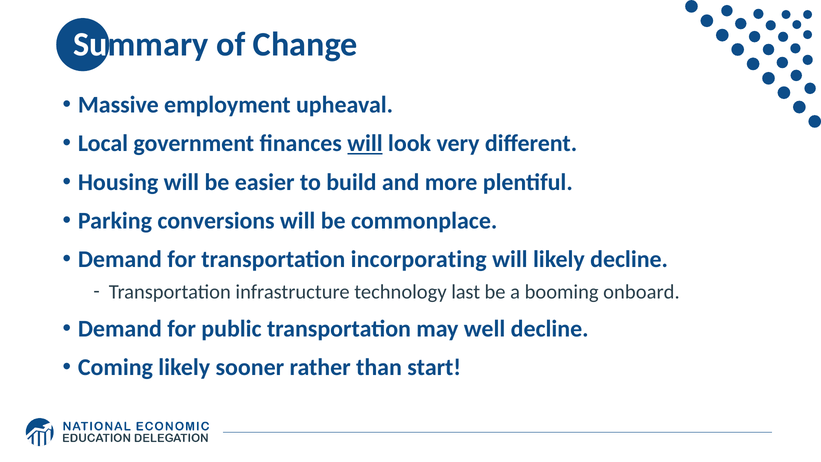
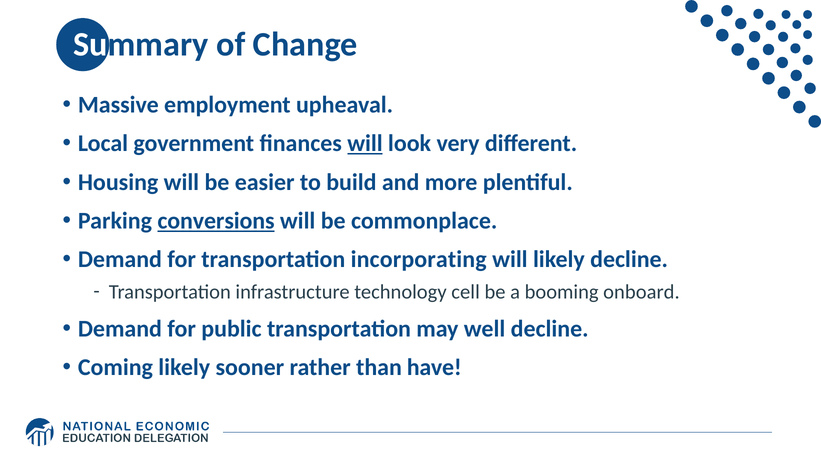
conversions underline: none -> present
last: last -> cell
start: start -> have
